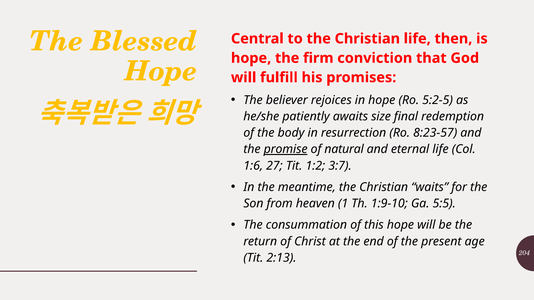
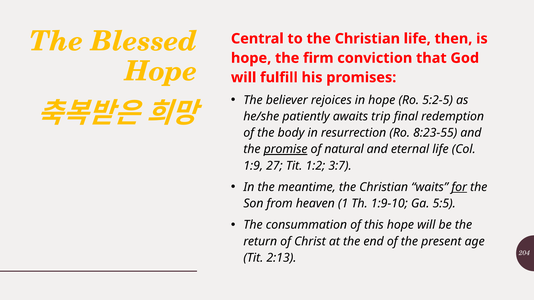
size: size -> trip
8:23-57: 8:23-57 -> 8:23-55
1:6: 1:6 -> 1:9
for underline: none -> present
